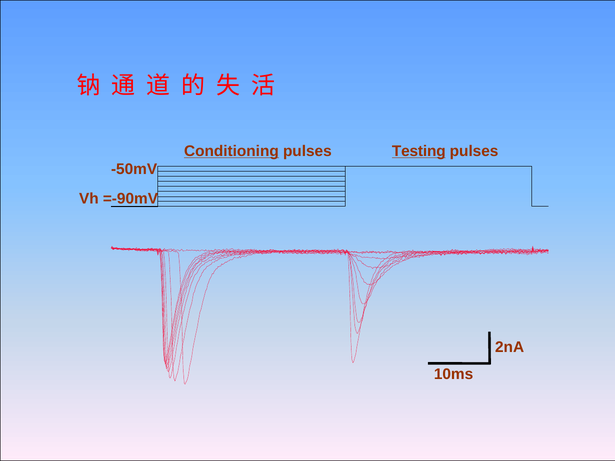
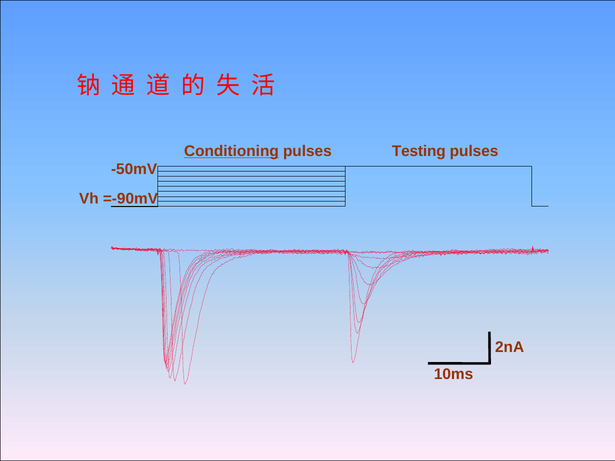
Testing underline: present -> none
